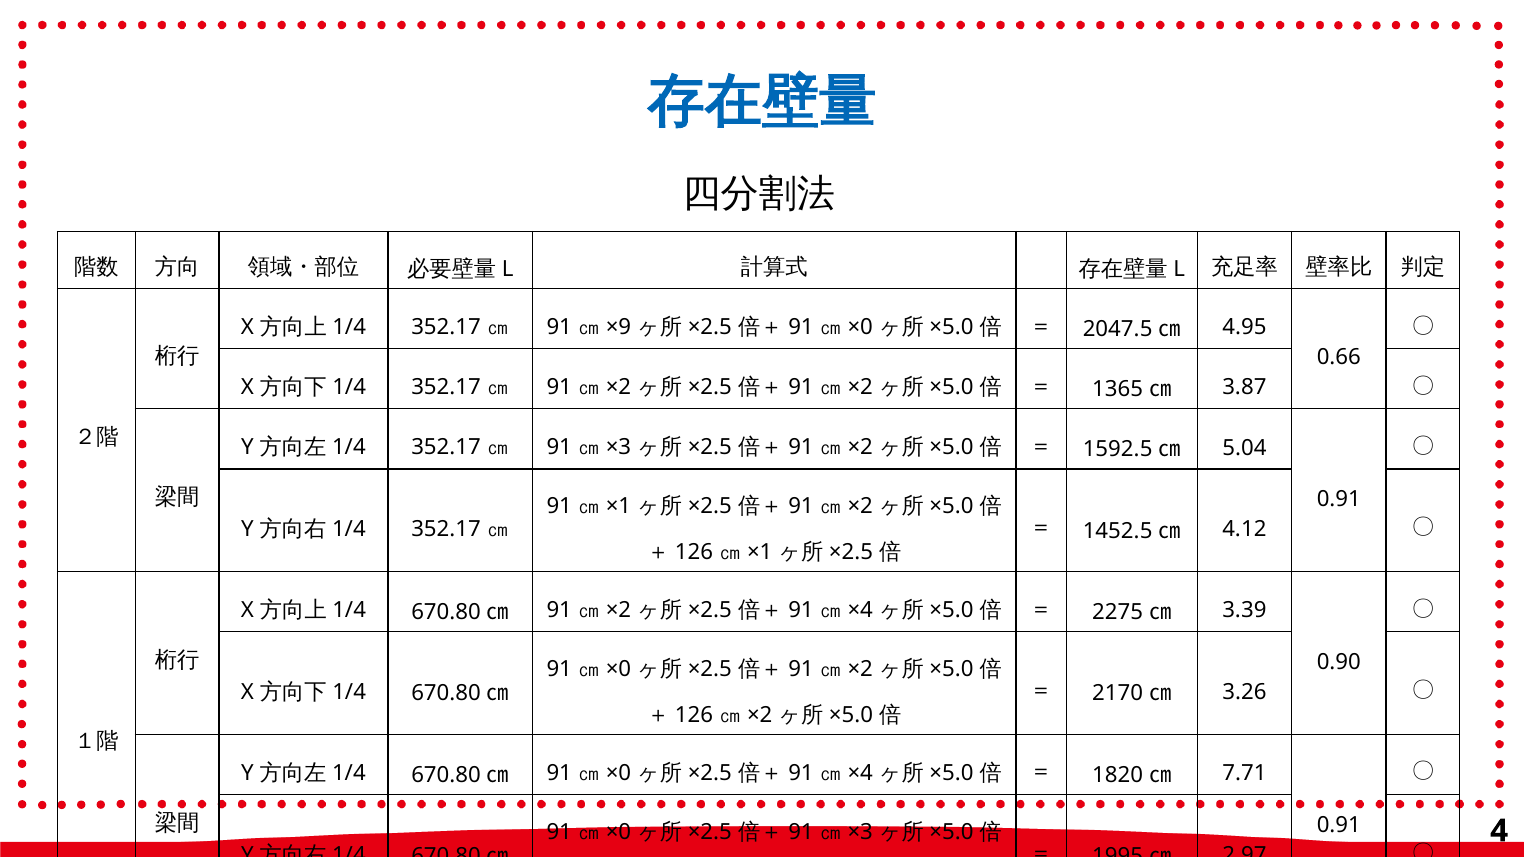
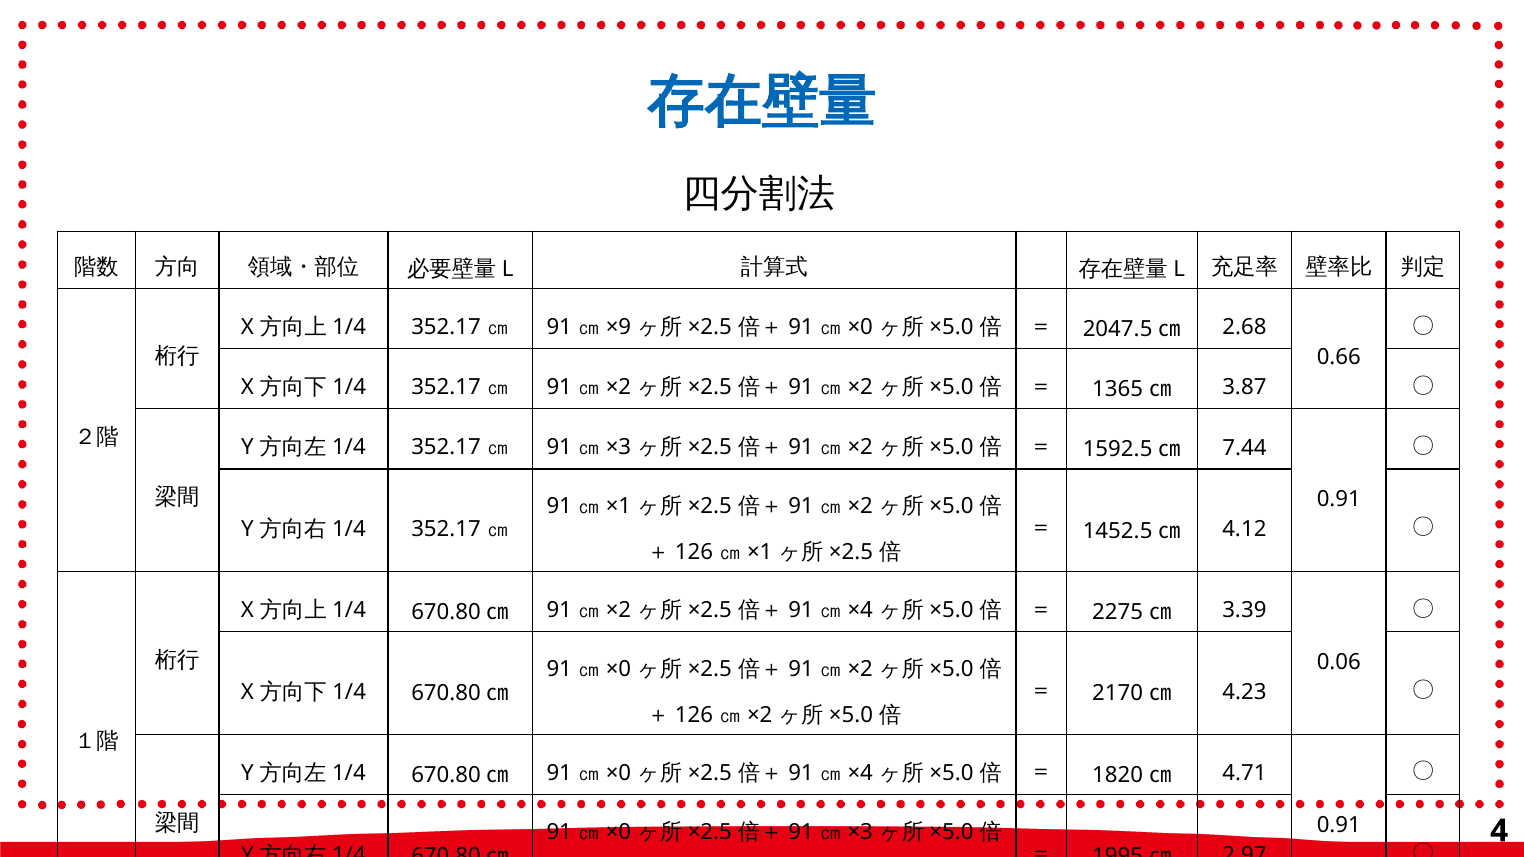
4.95: 4.95 -> 2.68
5.04: 5.04 -> 7.44
0.90: 0.90 -> 0.06
3.26: 3.26 -> 4.23
7.71: 7.71 -> 4.71
